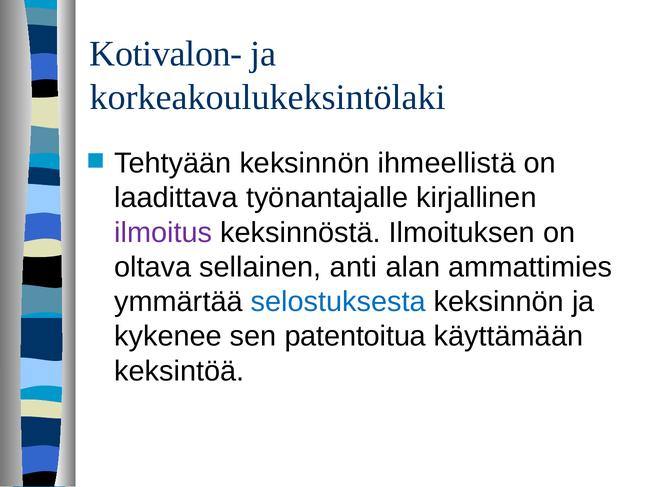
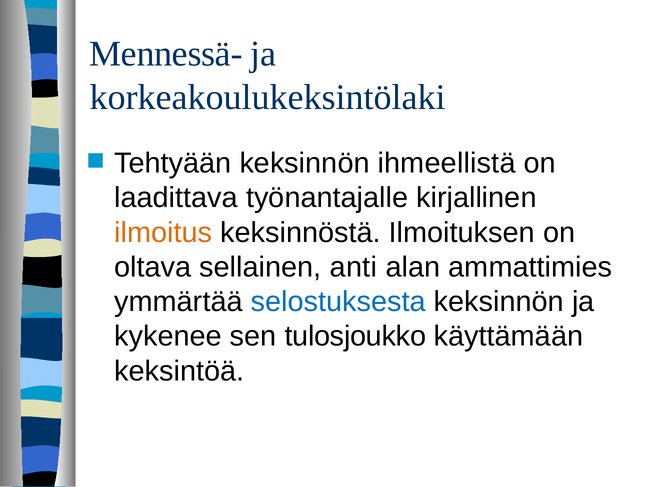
Kotivalon-: Kotivalon- -> Mennessä-
ilmoitus colour: purple -> orange
patentoitua: patentoitua -> tulosjoukko
